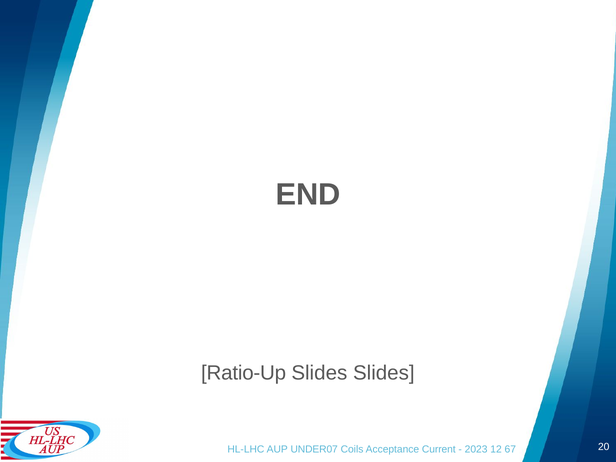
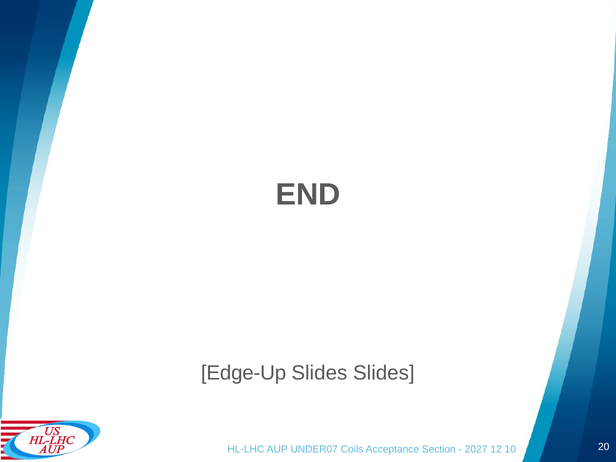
Ratio-Up: Ratio-Up -> Edge-Up
Current: Current -> Section
2023: 2023 -> 2027
67: 67 -> 10
